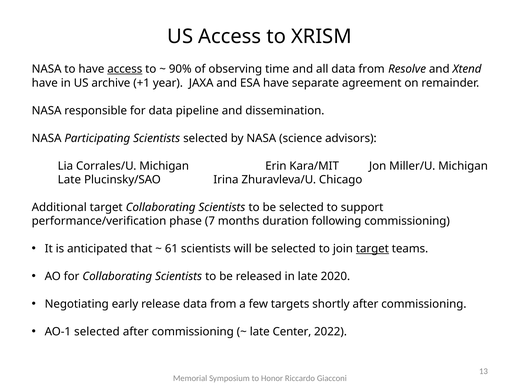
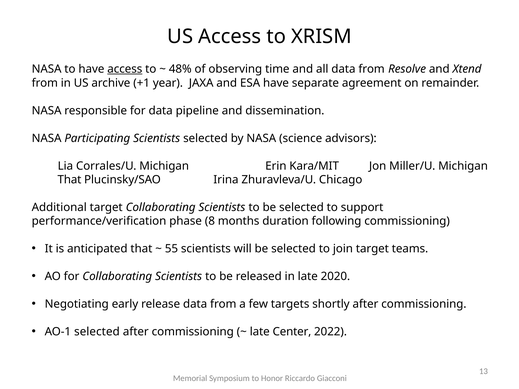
90%: 90% -> 48%
have at (45, 83): have -> from
Late at (69, 180): Late -> That
7: 7 -> 8
61: 61 -> 55
target at (372, 249) underline: present -> none
